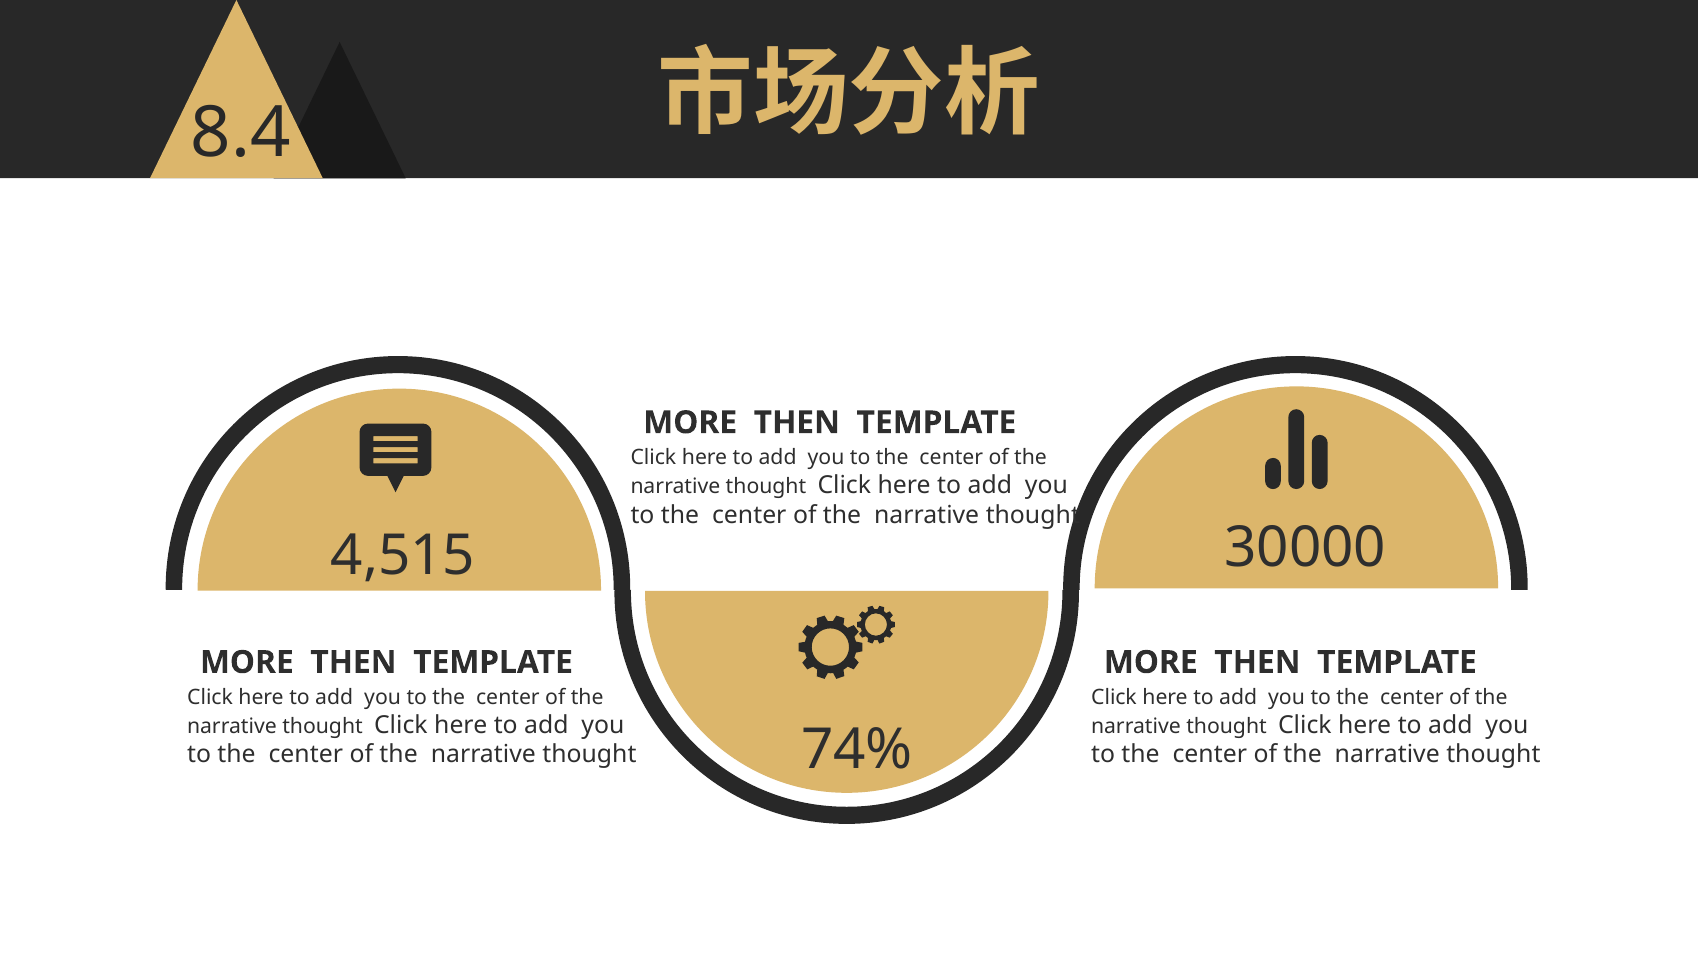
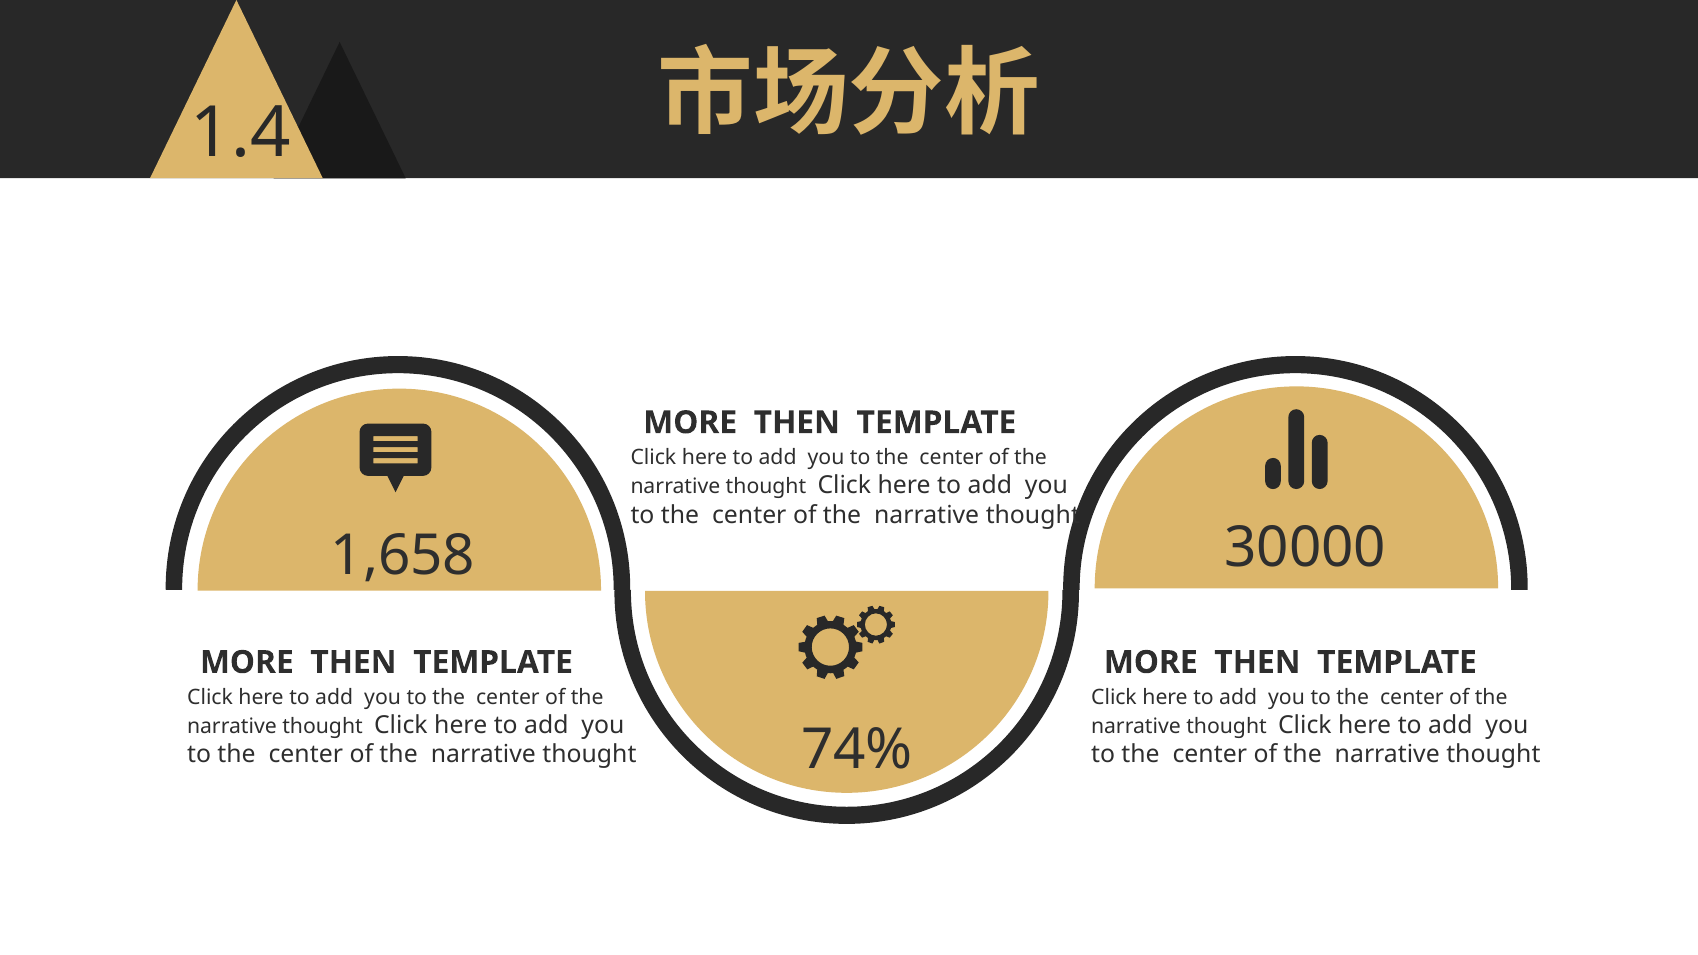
8.4: 8.4 -> 1.4
4,515: 4,515 -> 1,658
